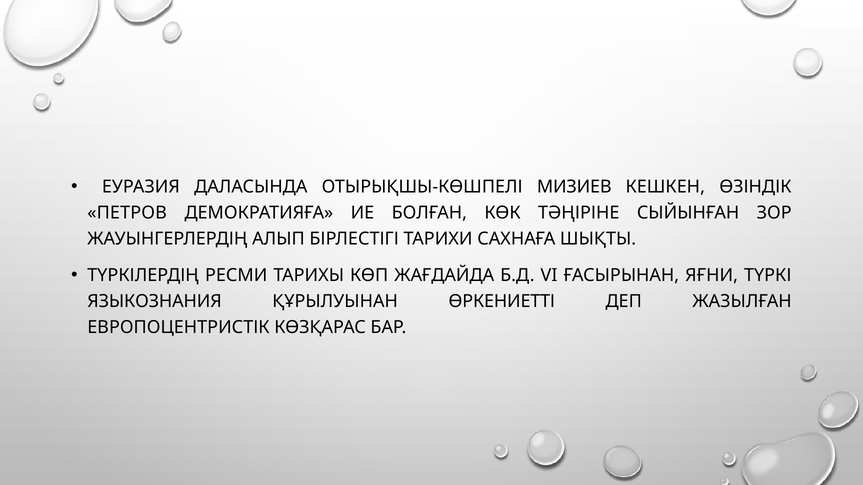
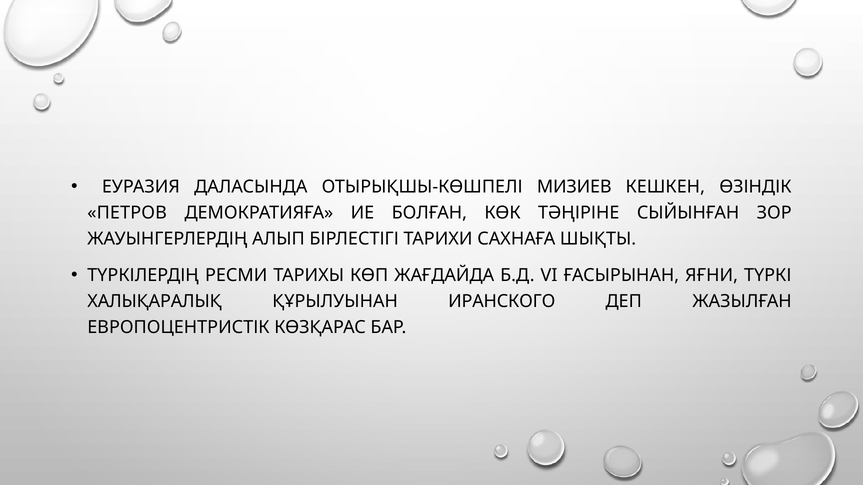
ЯЗЫКОЗНАНИЯ: ЯЗЫКОЗНАНИЯ -> ХАЛЫҚАРАЛЫҚ
ӨРКЕНИЕТТІ: ӨРКЕНИЕТТІ -> ИРАНСКОГО
